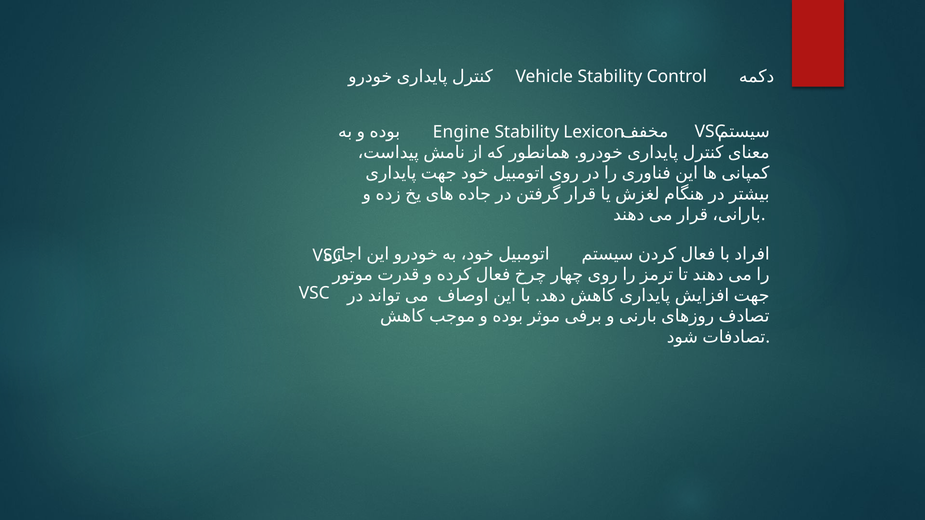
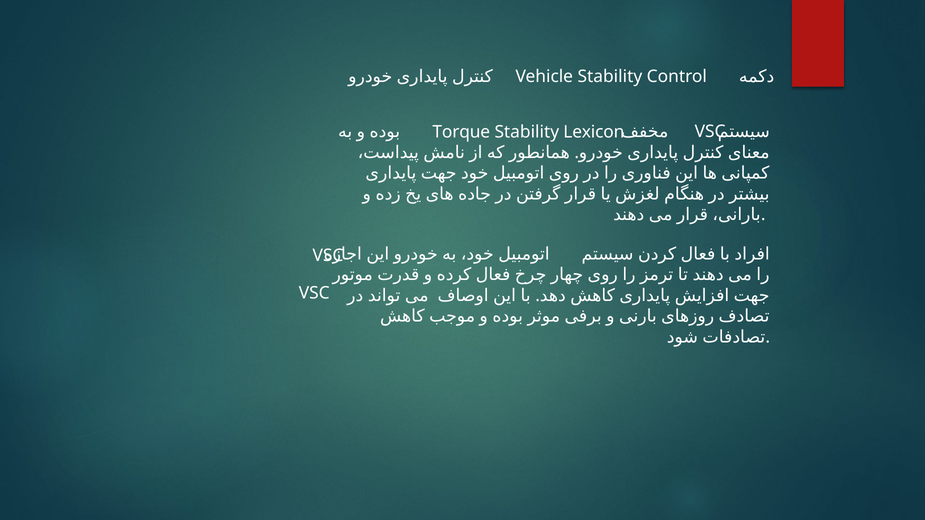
Engine: Engine -> Torque
